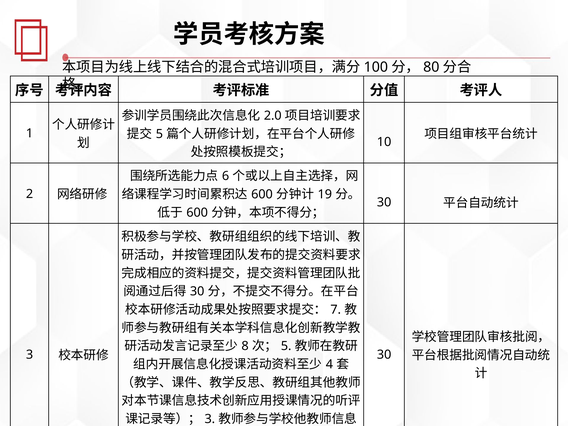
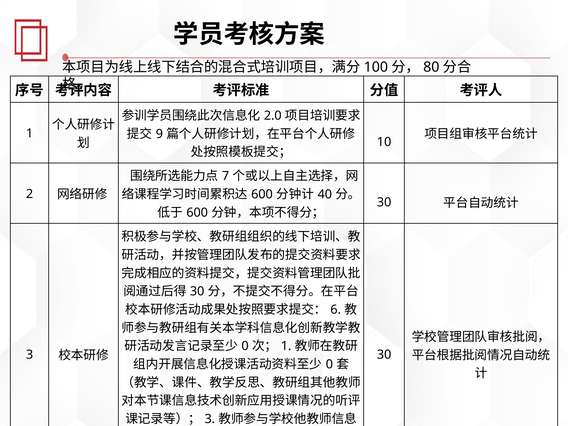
5 at (159, 134): 5 -> 9
6: 6 -> 7
19: 19 -> 40
7: 7 -> 6
8 at (245, 346): 8 -> 0
5 at (286, 346): 5 -> 1
4 at (329, 364): 4 -> 0
